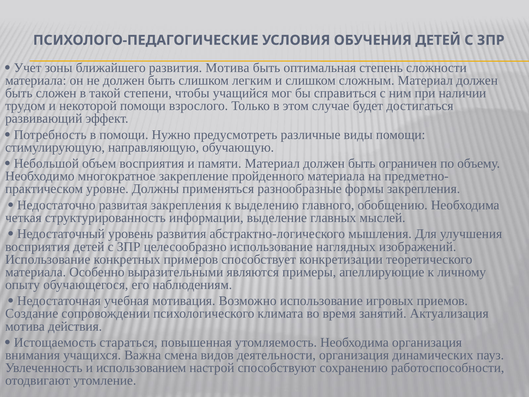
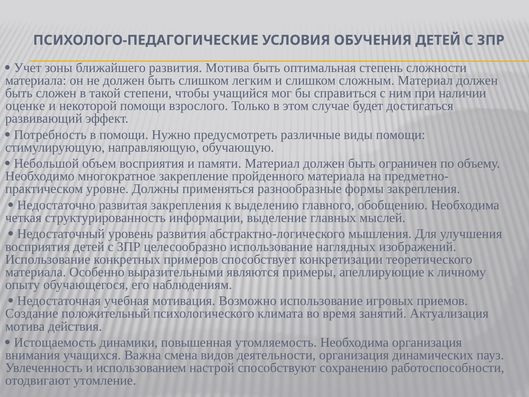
трудом: трудом -> оценке
сопровождении: сопровождении -> положительный
стараться: стараться -> динамики
